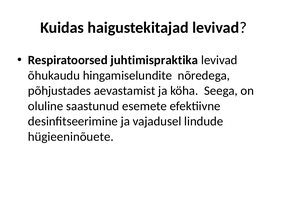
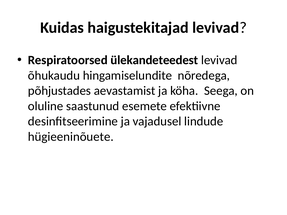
juhtimispraktika: juhtimispraktika -> ülekandeteedest
